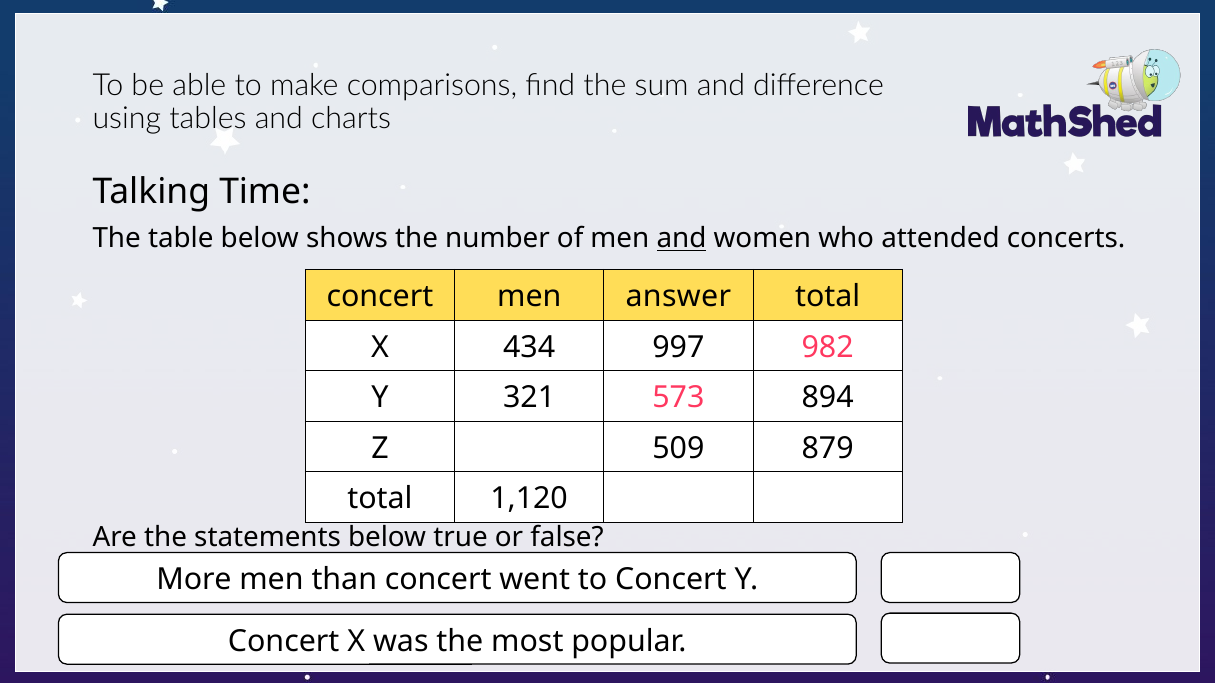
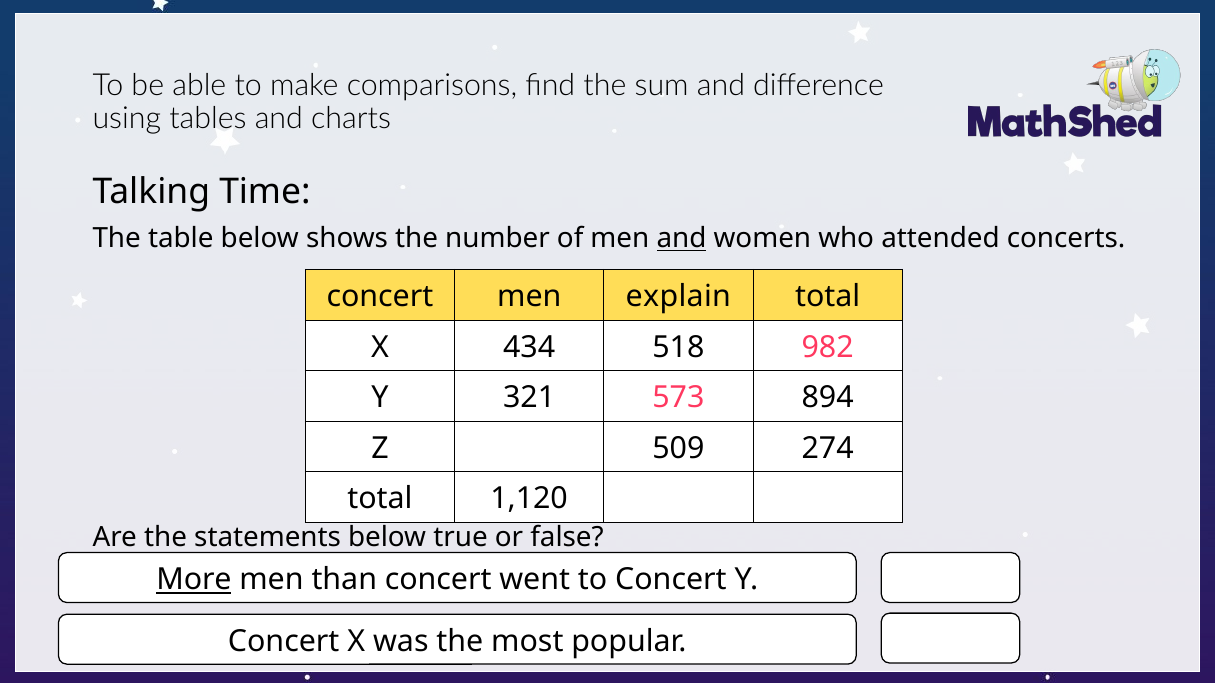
answer: answer -> explain
997: 997 -> 518
879: 879 -> 274
More underline: none -> present
